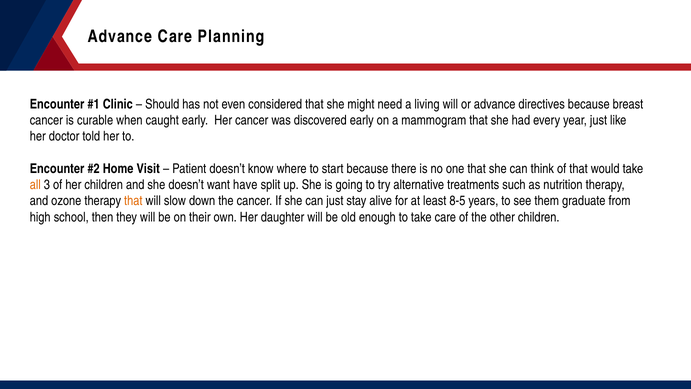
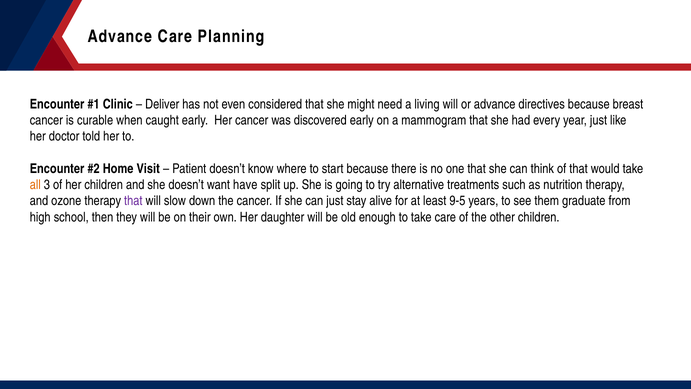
Should: Should -> Deliver
that at (133, 201) colour: orange -> purple
8-5: 8-5 -> 9-5
